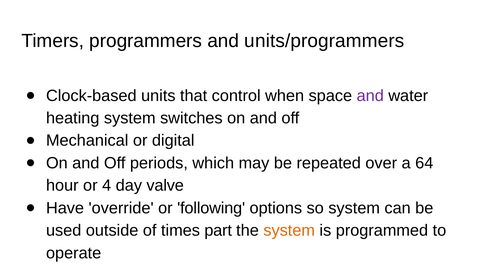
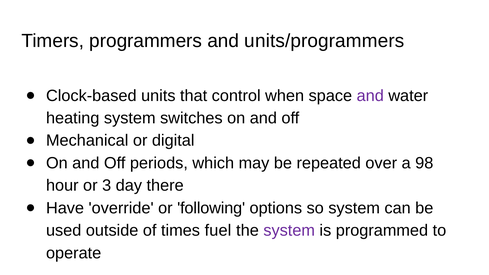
64: 64 -> 98
4: 4 -> 3
valve: valve -> there
part: part -> fuel
system at (289, 231) colour: orange -> purple
